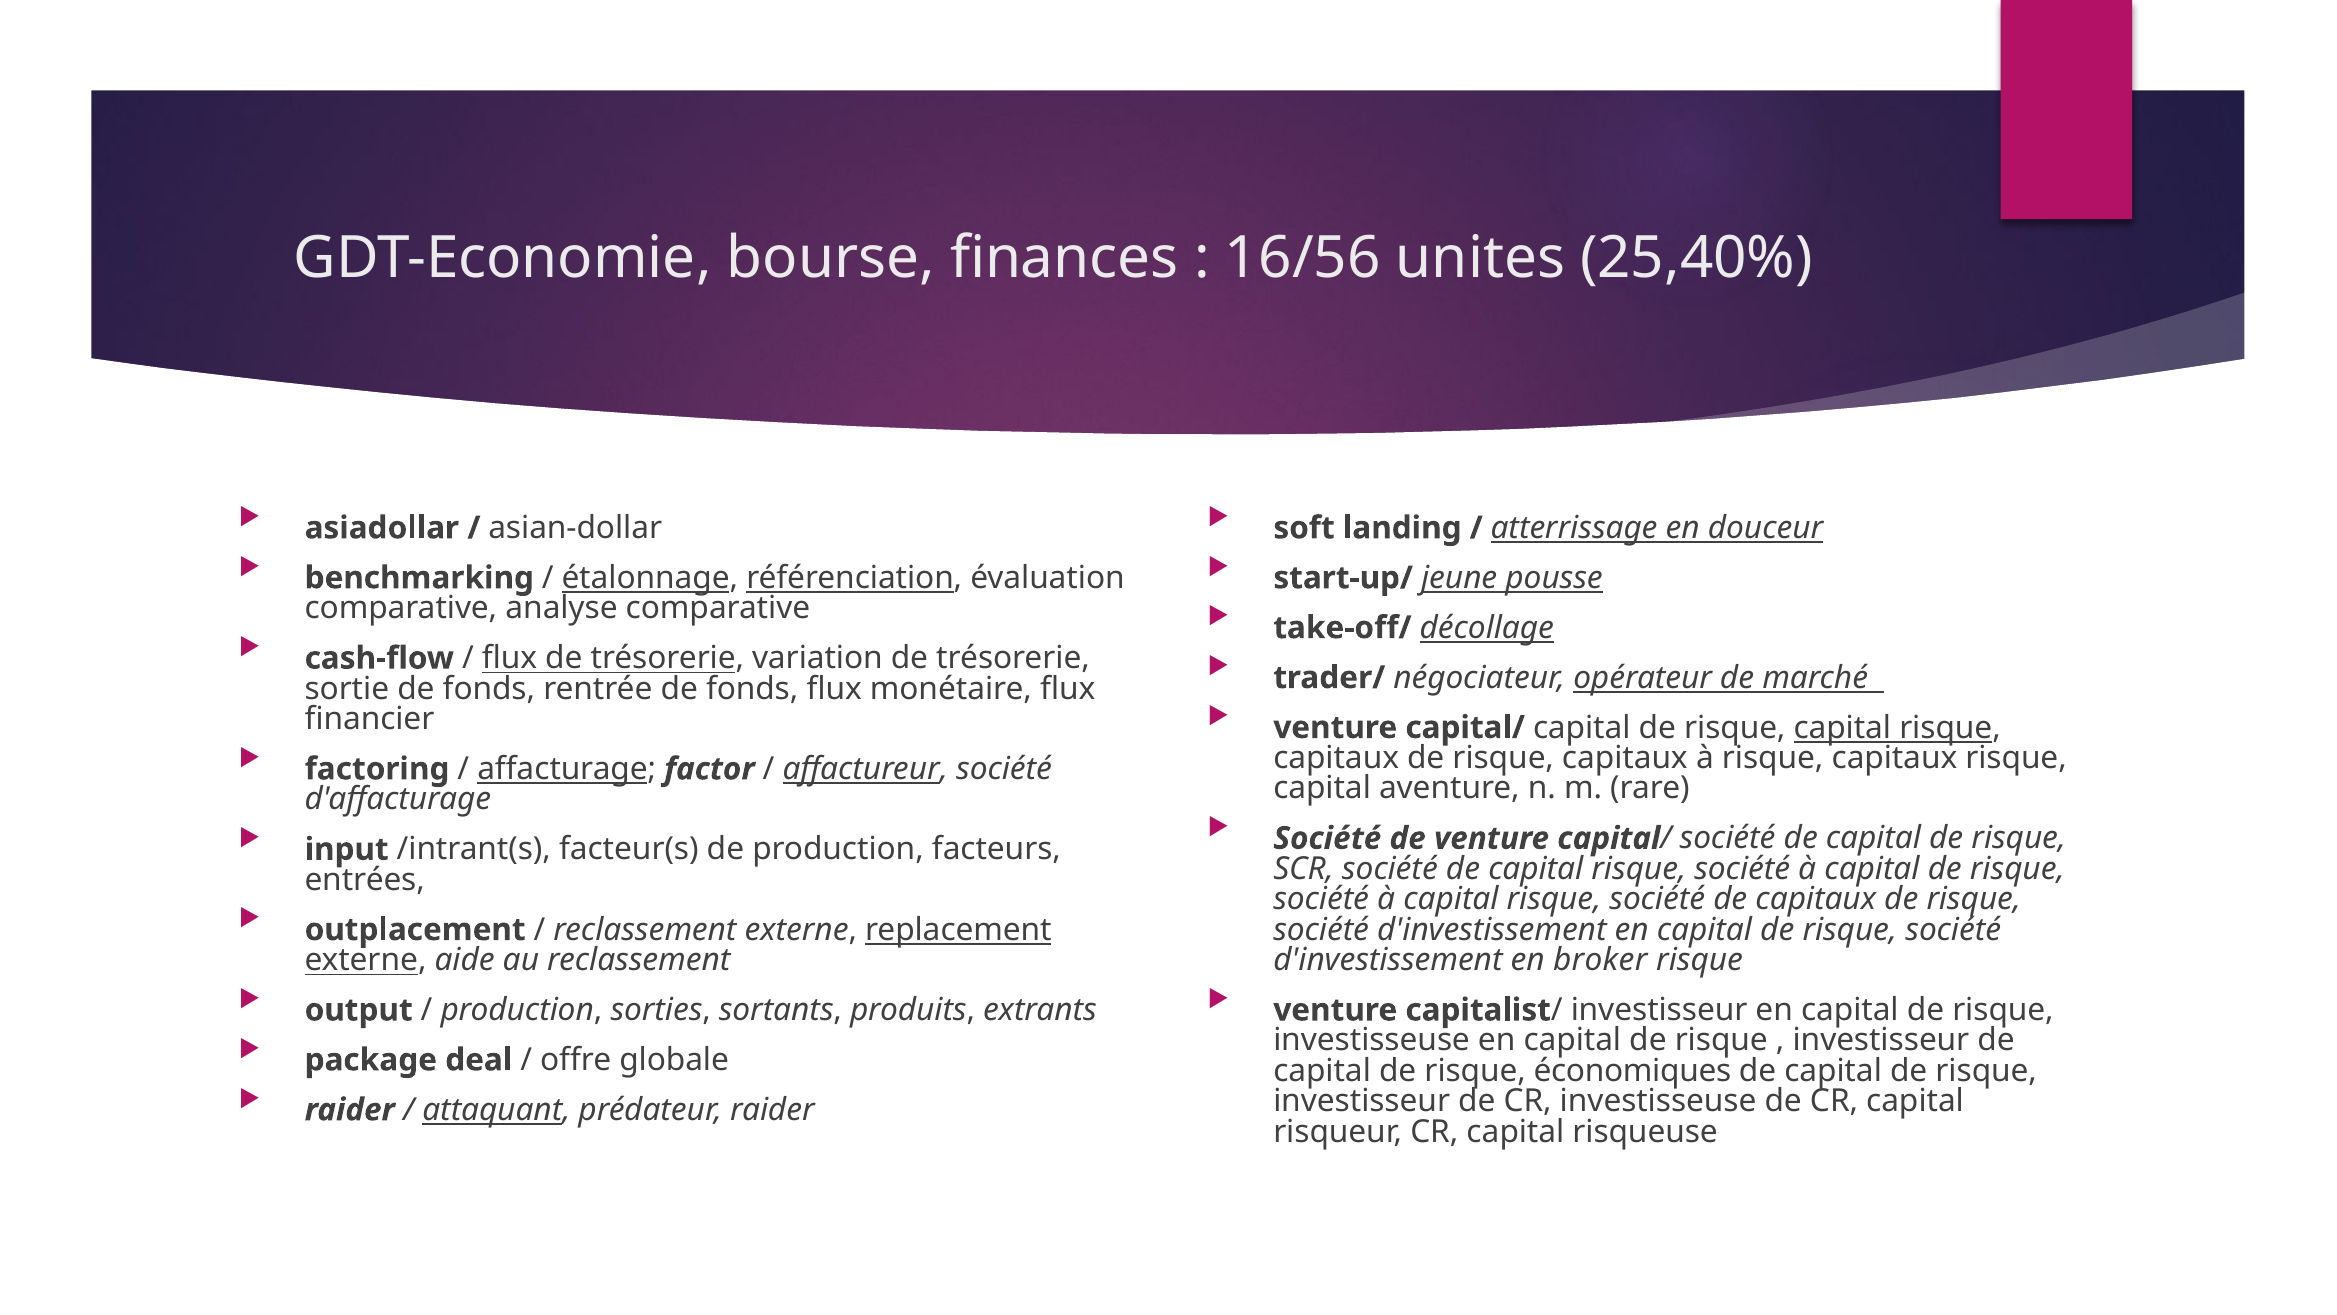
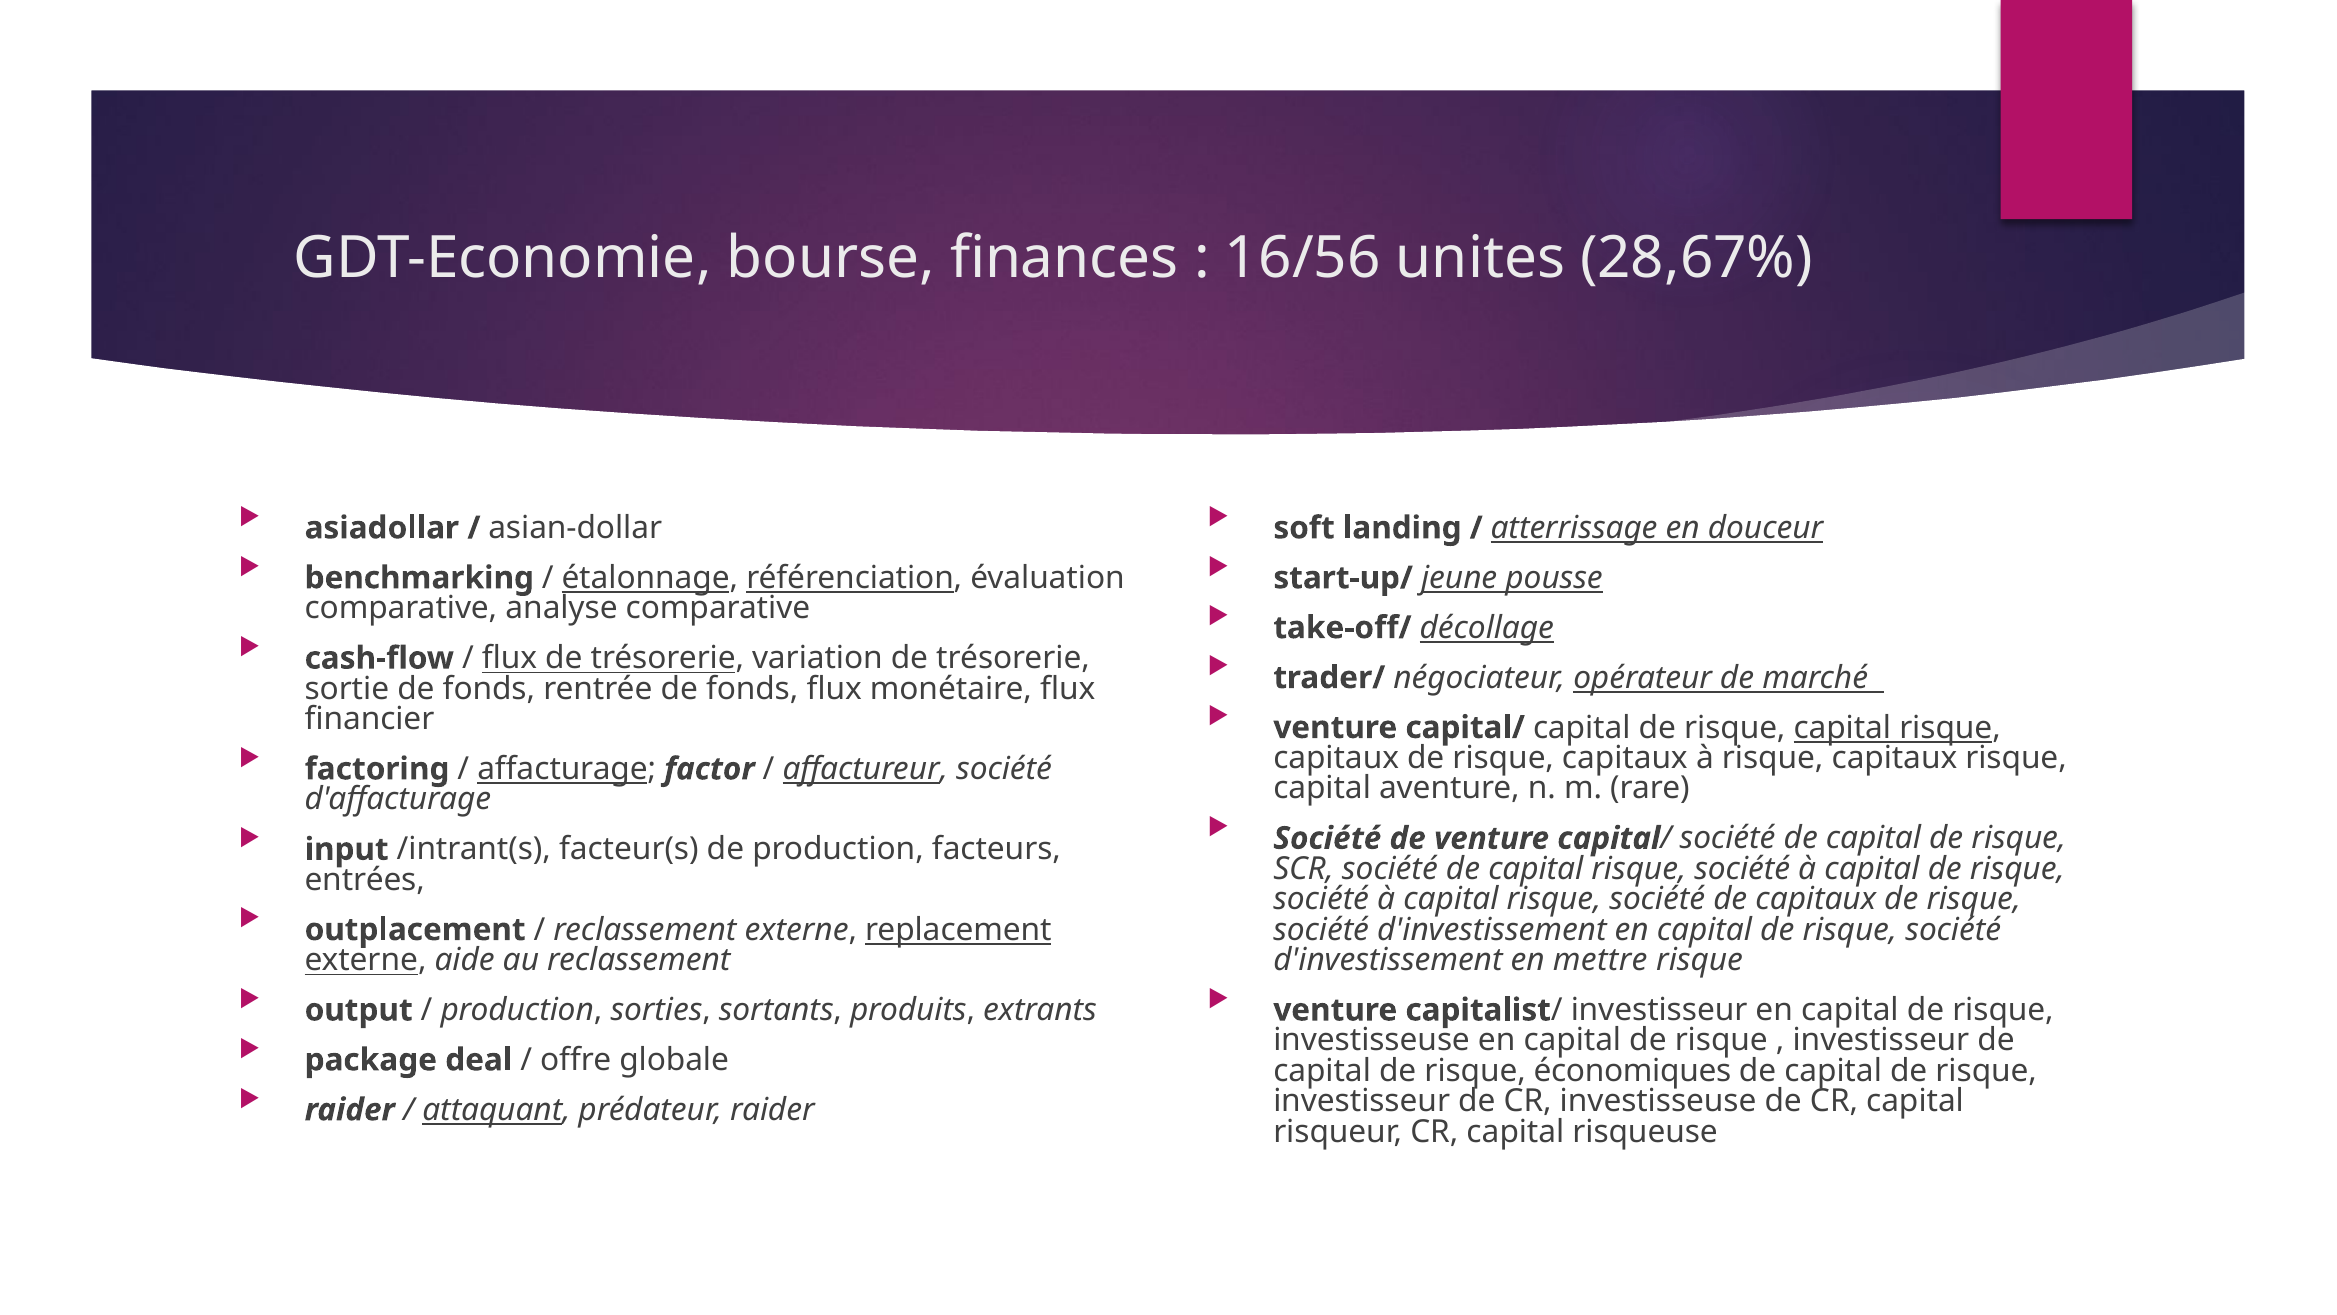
25,40%: 25,40% -> 28,67%
broker: broker -> mettre
